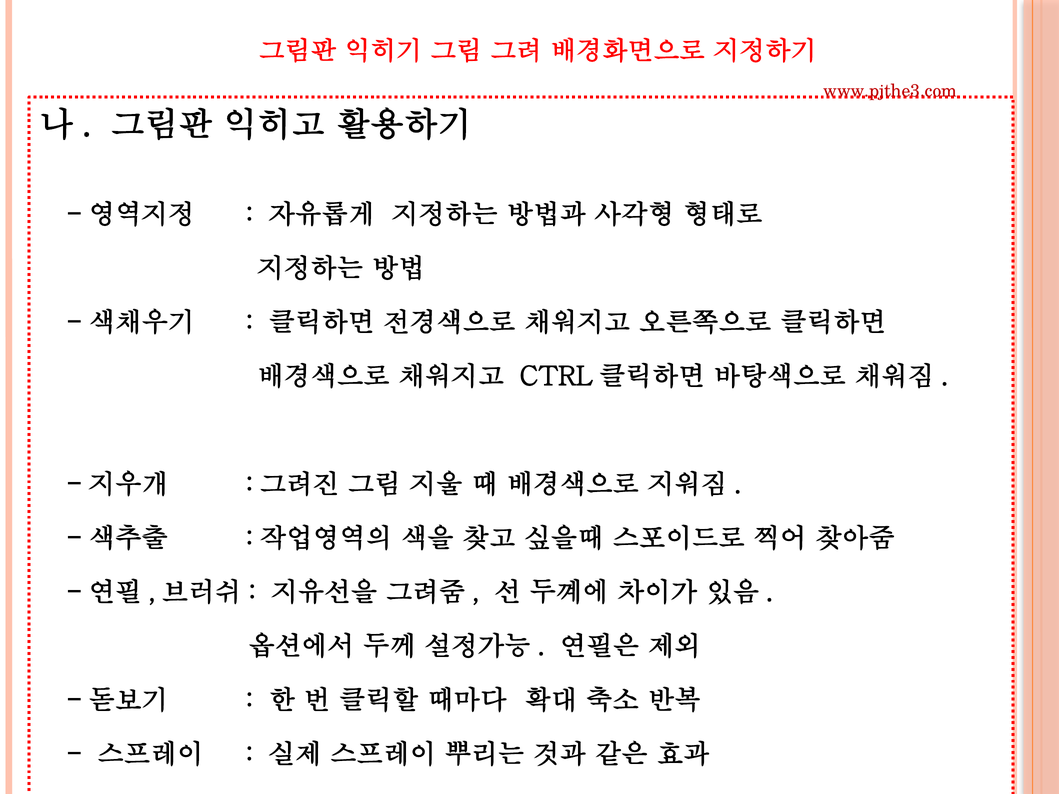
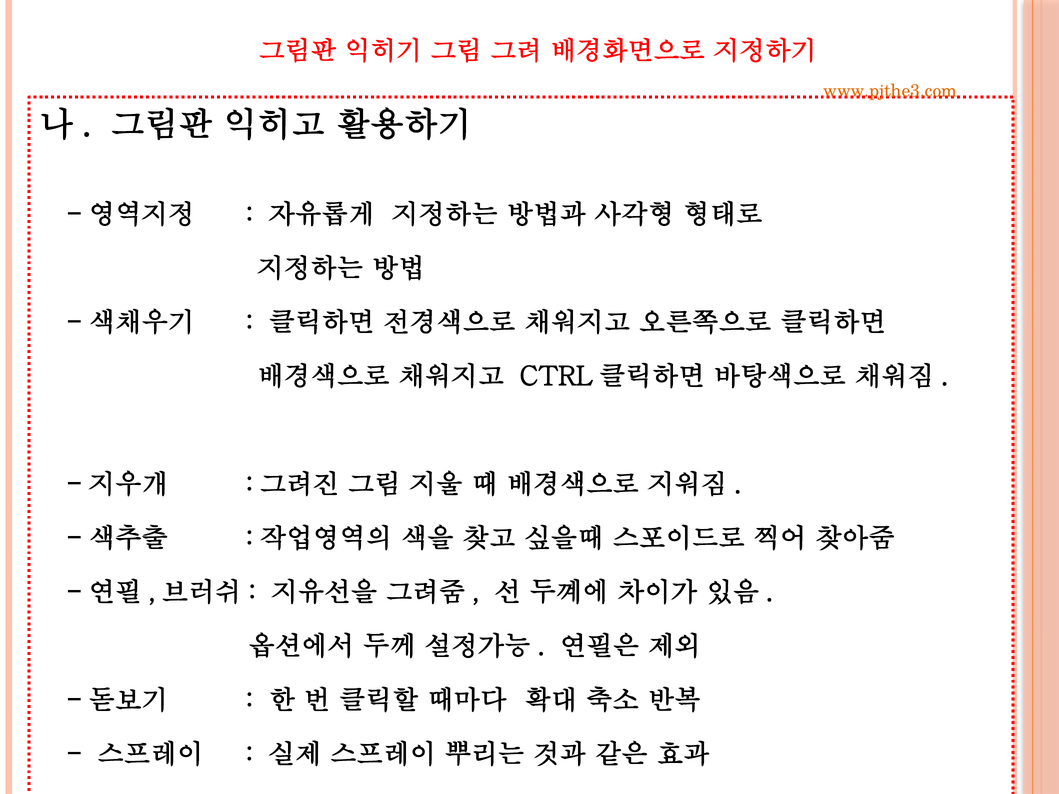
www.pjthe3.com colour: red -> orange
